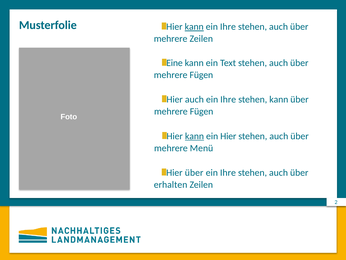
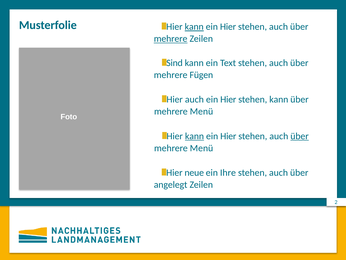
Ihre at (228, 27): Ihre -> Hier
mehrere at (171, 39) underline: none -> present
Eine: Eine -> Sind
Ihre at (228, 99): Ihre -> Hier
Fügen at (202, 111): Fügen -> Menü
über at (300, 136) underline: none -> present
Hier über: über -> neue
erhalten: erhalten -> angelegt
